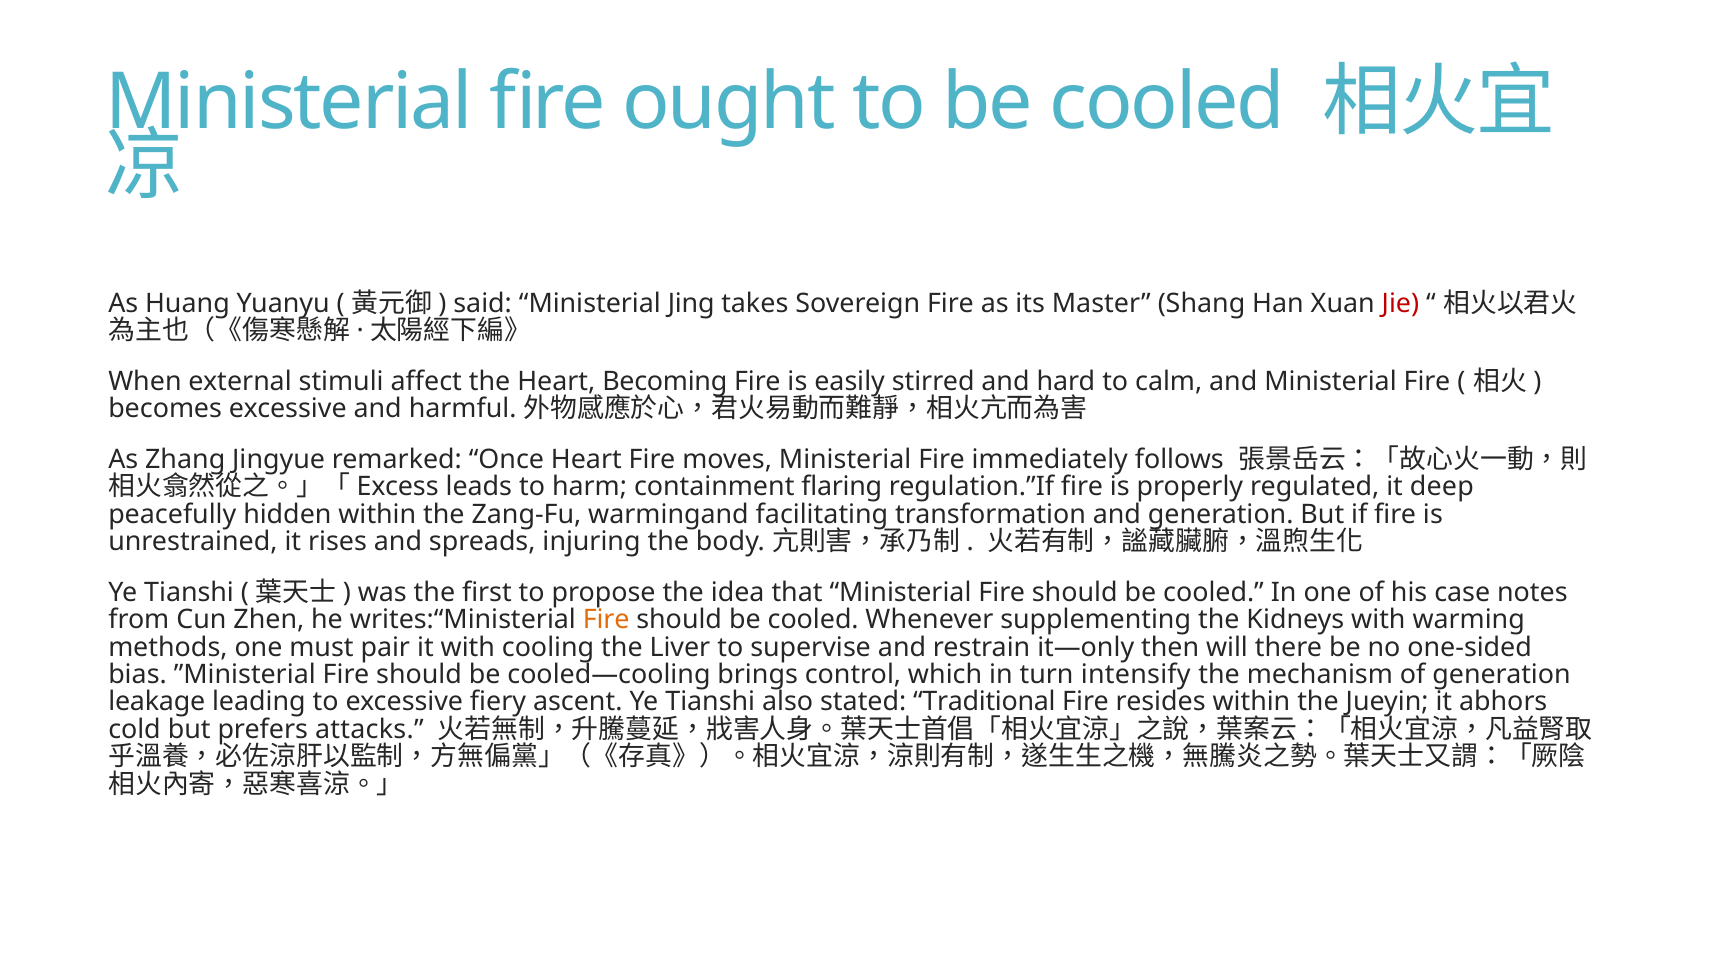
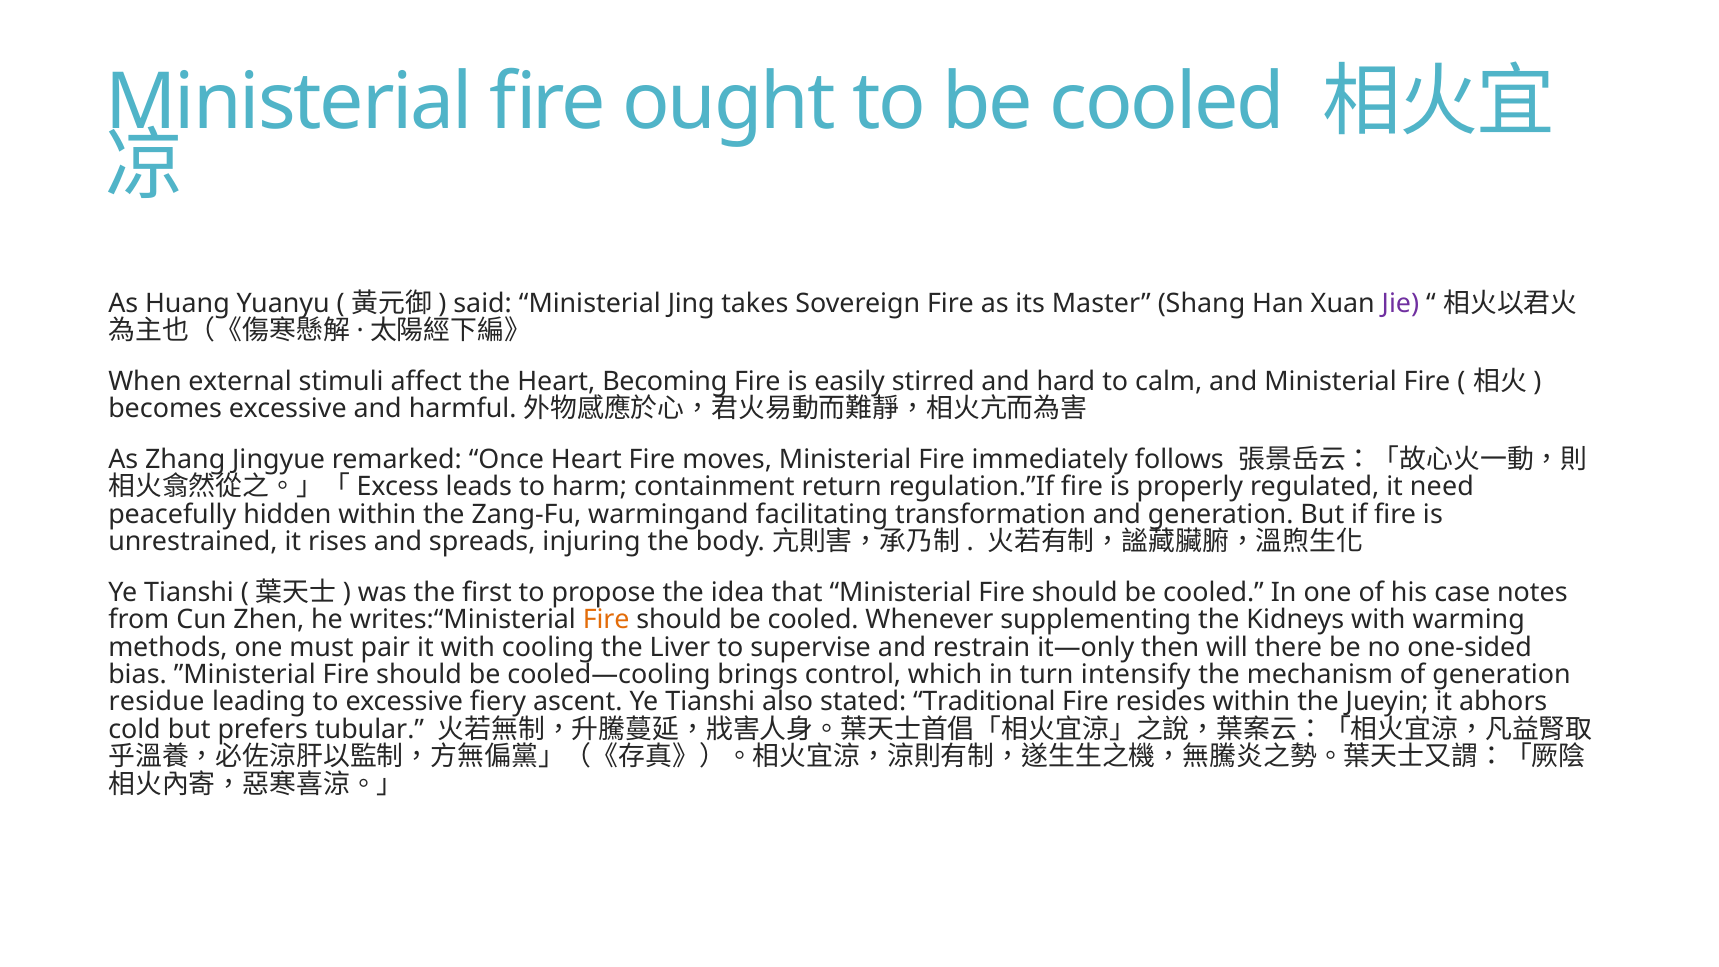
Jie colour: red -> purple
flaring: flaring -> return
deep: deep -> need
leakage: leakage -> residue
attacks: attacks -> tubular
